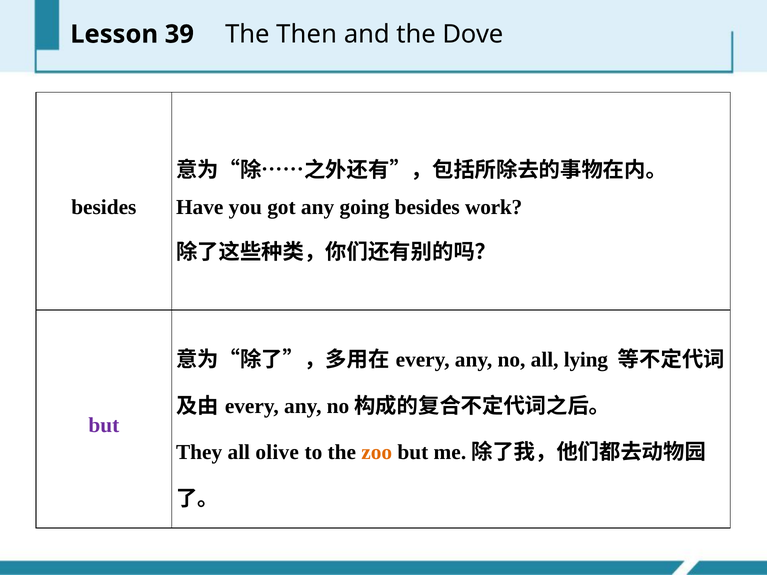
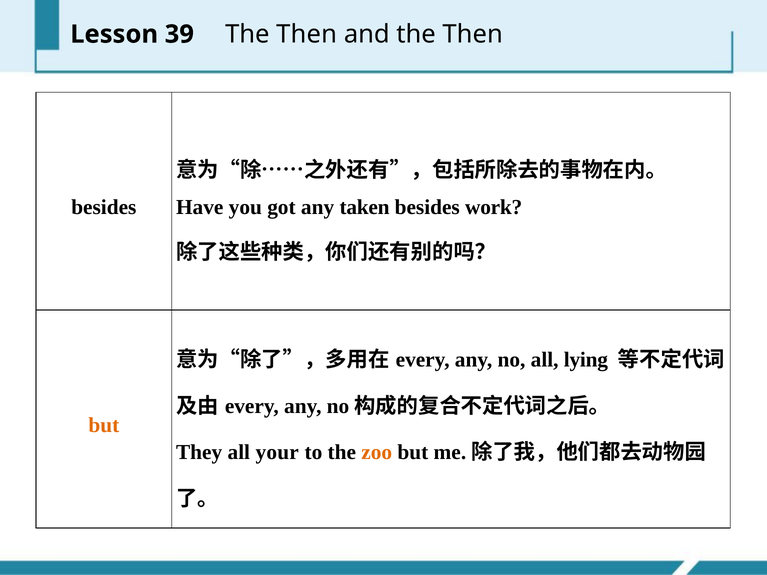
and the Dove: Dove -> Then
going: going -> taken
but at (104, 425) colour: purple -> orange
olive: olive -> your
